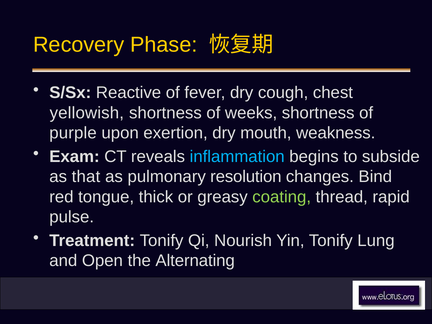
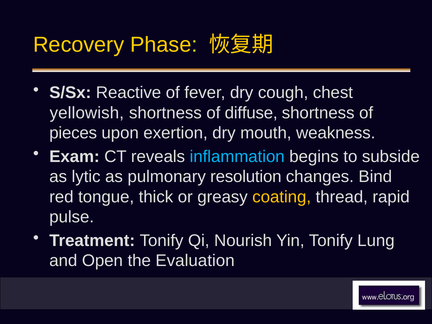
weeks: weeks -> diffuse
purple: purple -> pieces
that: that -> lytic
coating colour: light green -> yellow
Alternating: Alternating -> Evaluation
